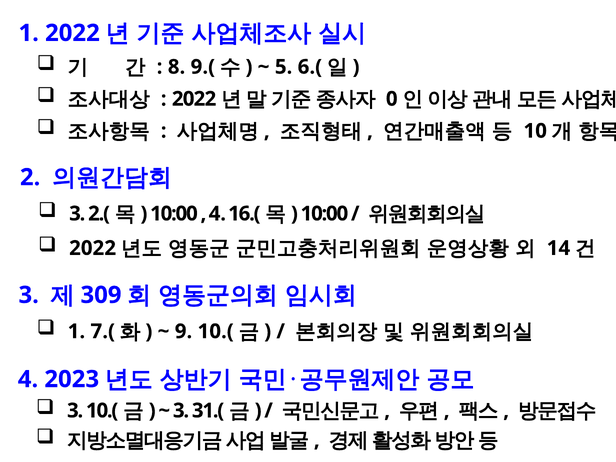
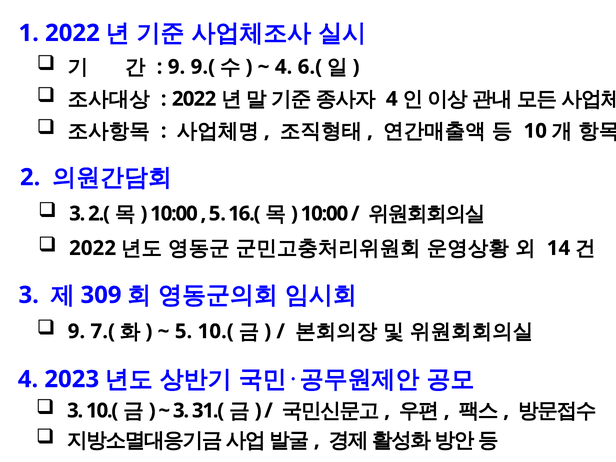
8 at (177, 67): 8 -> 9
5 at (284, 67): 5 -> 4
0 at (392, 99): 0 -> 4
4 at (217, 214): 4 -> 5
1 at (76, 331): 1 -> 9
9 at (184, 331): 9 -> 5
